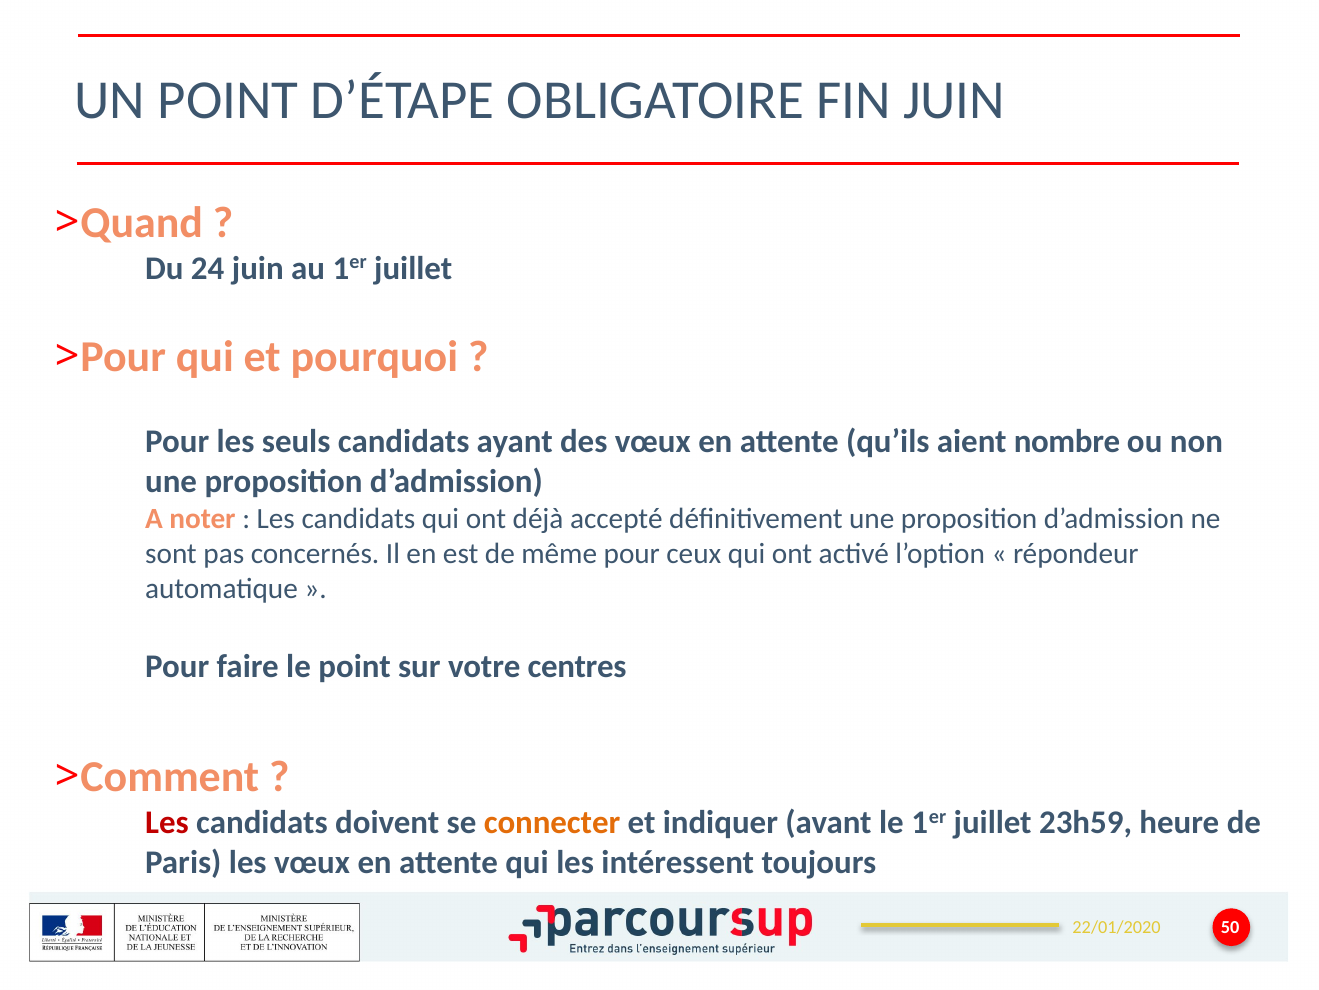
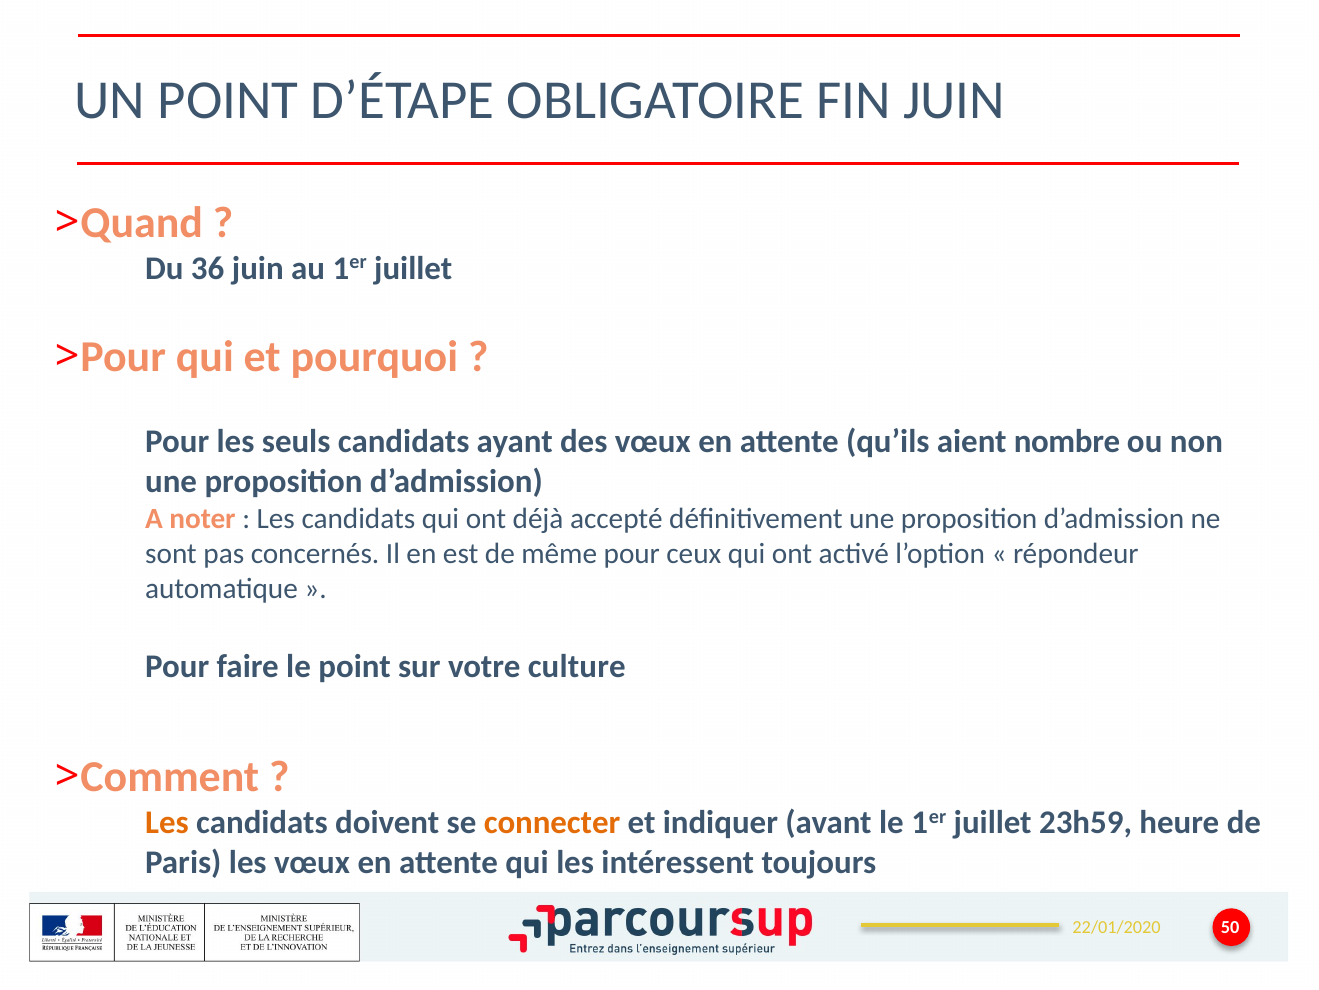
24: 24 -> 36
centres: centres -> culture
Les at (167, 822) colour: red -> orange
